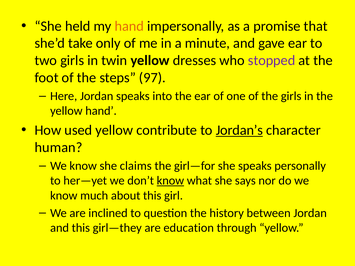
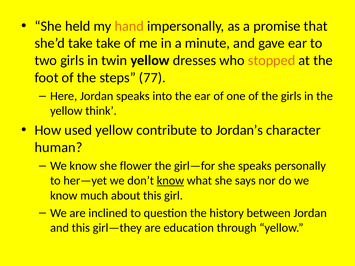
take only: only -> take
stopped colour: purple -> orange
97: 97 -> 77
yellow hand: hand -> think
Jordan’s underline: present -> none
claims: claims -> flower
